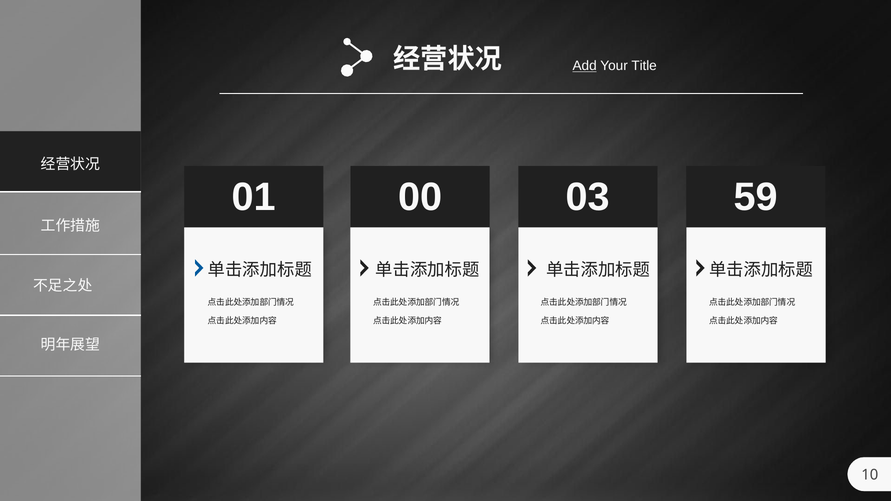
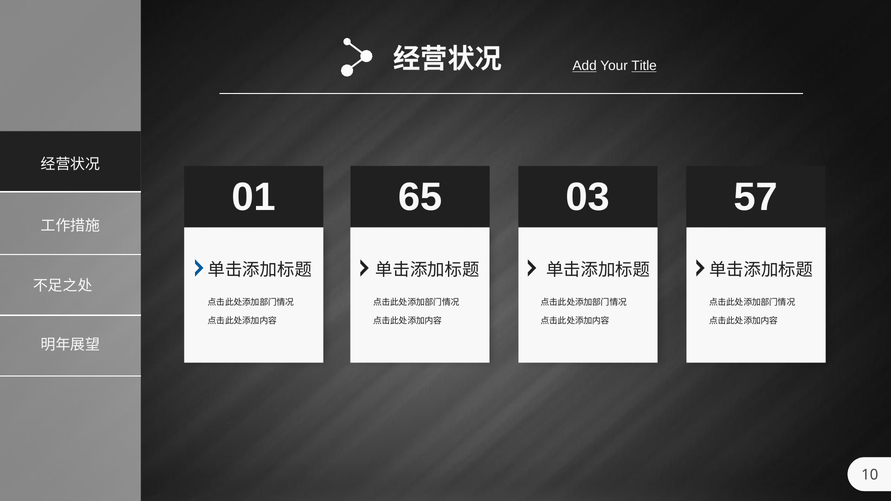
Title underline: none -> present
00: 00 -> 65
59: 59 -> 57
